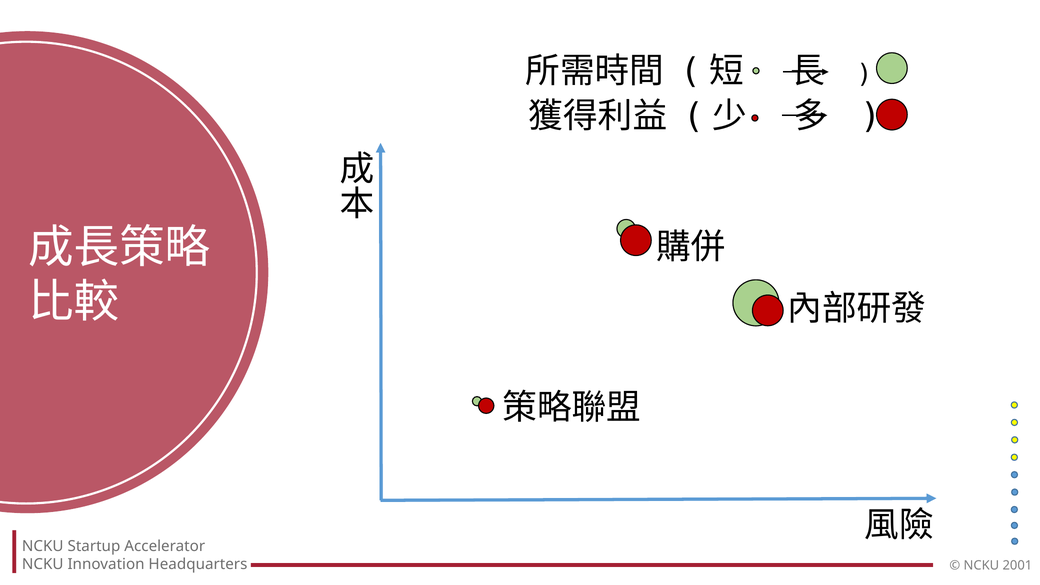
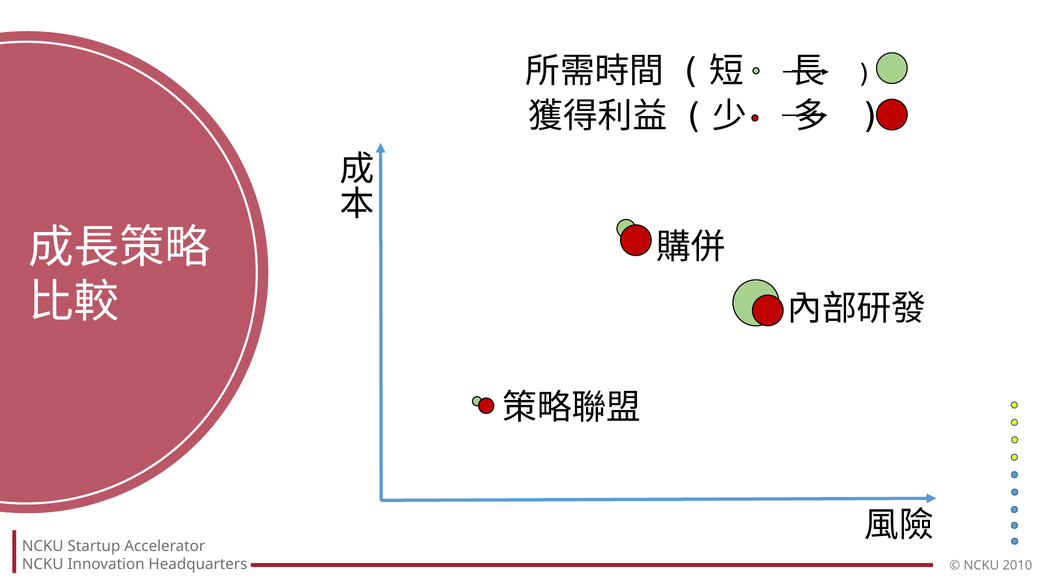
2001: 2001 -> 2010
